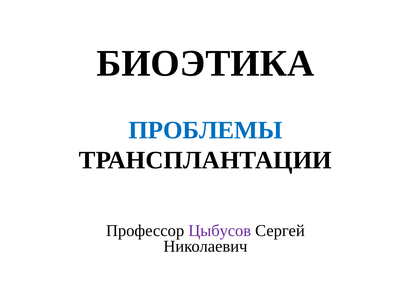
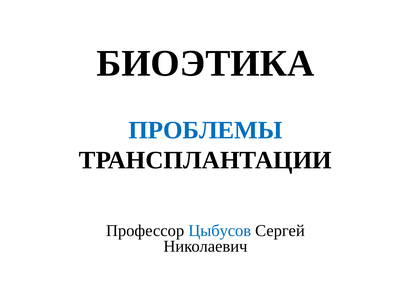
Цыбусов colour: purple -> blue
